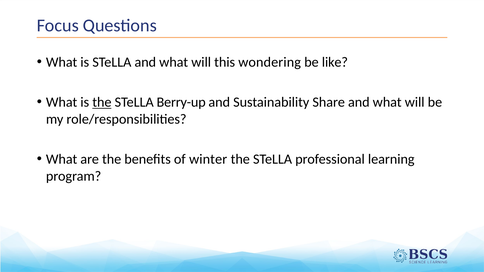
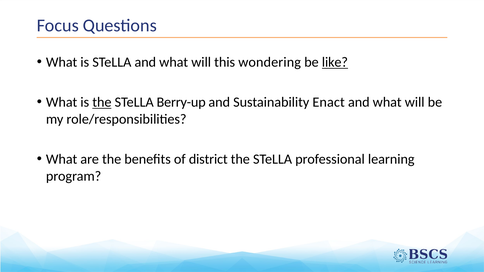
like underline: none -> present
Share: Share -> Enact
winter: winter -> district
